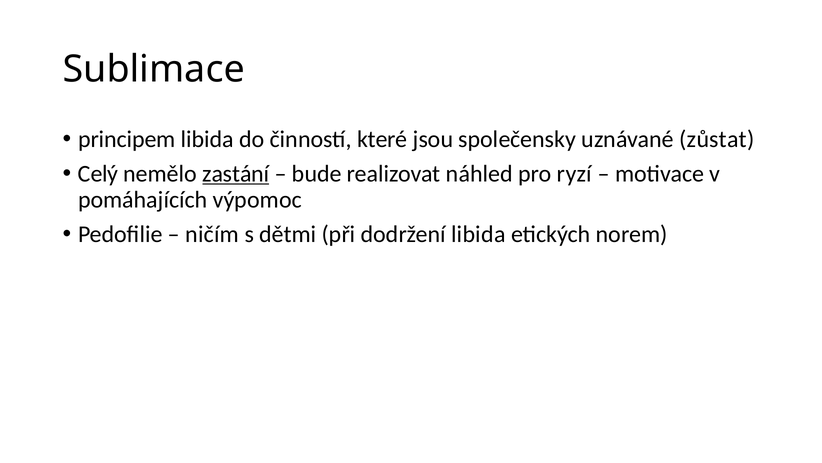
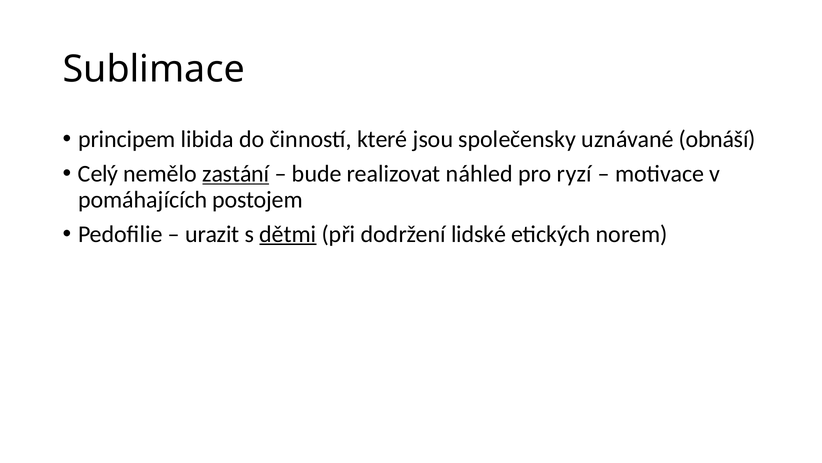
zůstat: zůstat -> obnáší
výpomoc: výpomoc -> postojem
ničím: ničím -> urazit
dětmi underline: none -> present
dodržení libida: libida -> lidské
